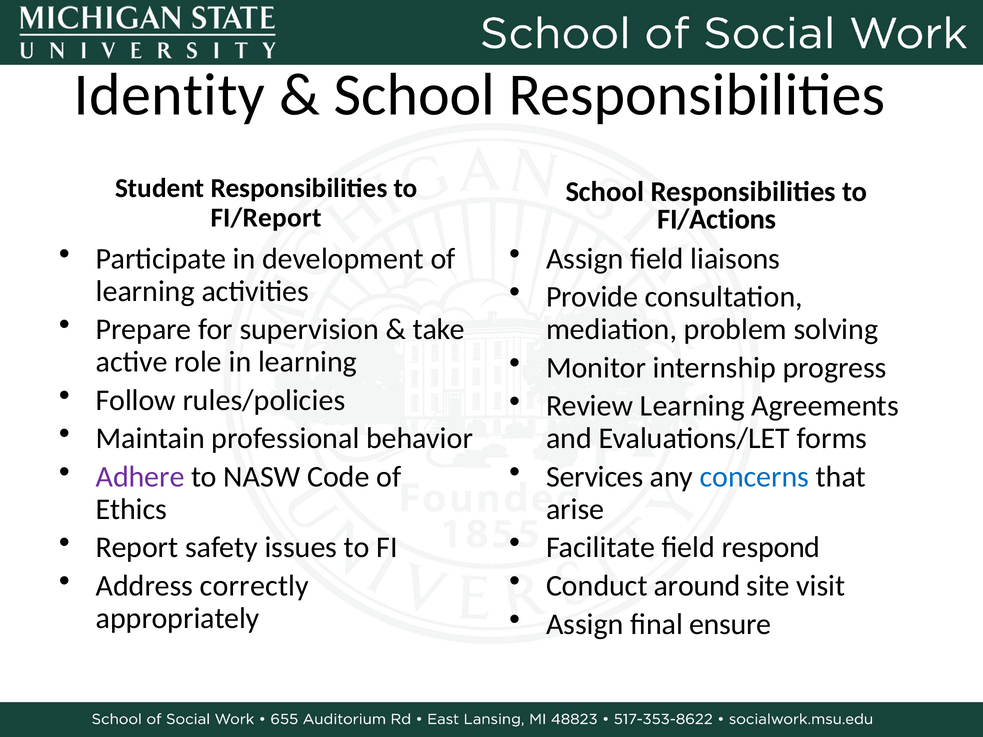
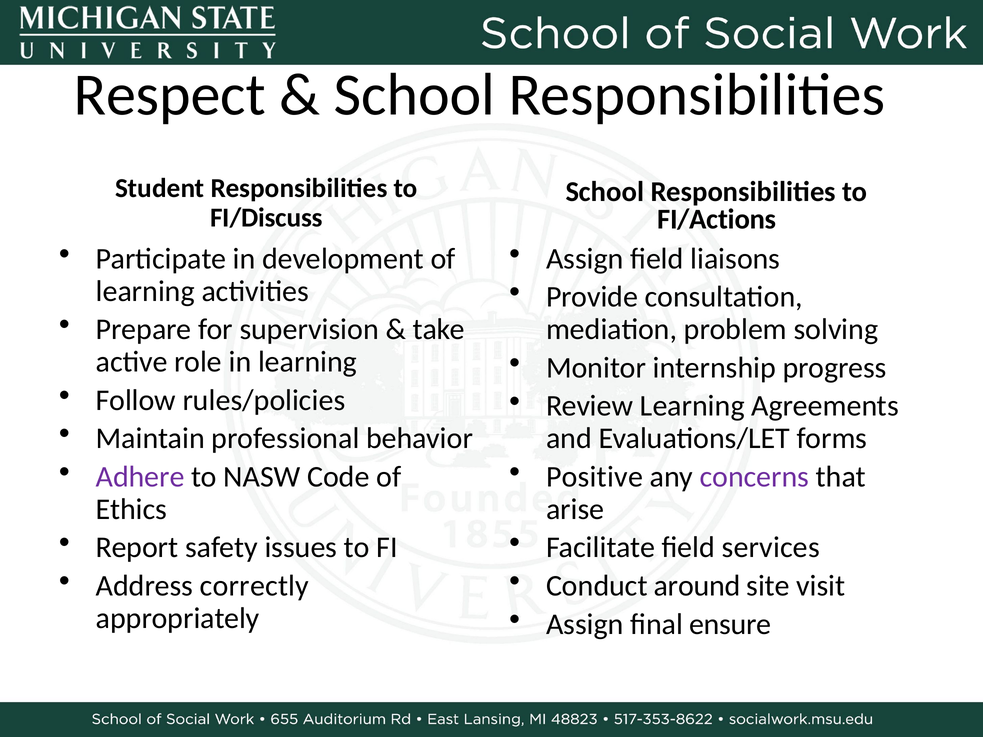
Identity: Identity -> Respect
FI/Report: FI/Report -> FI/Discuss
Services: Services -> Positive
concerns colour: blue -> purple
respond: respond -> services
